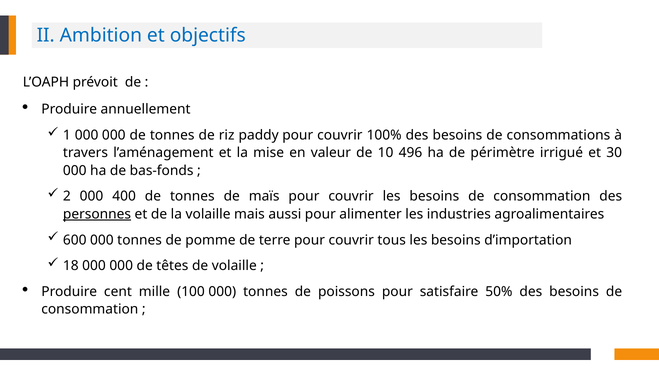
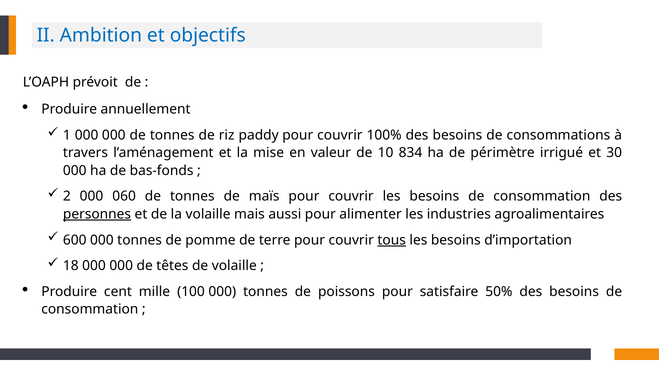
496: 496 -> 834
400: 400 -> 060
tous underline: none -> present
